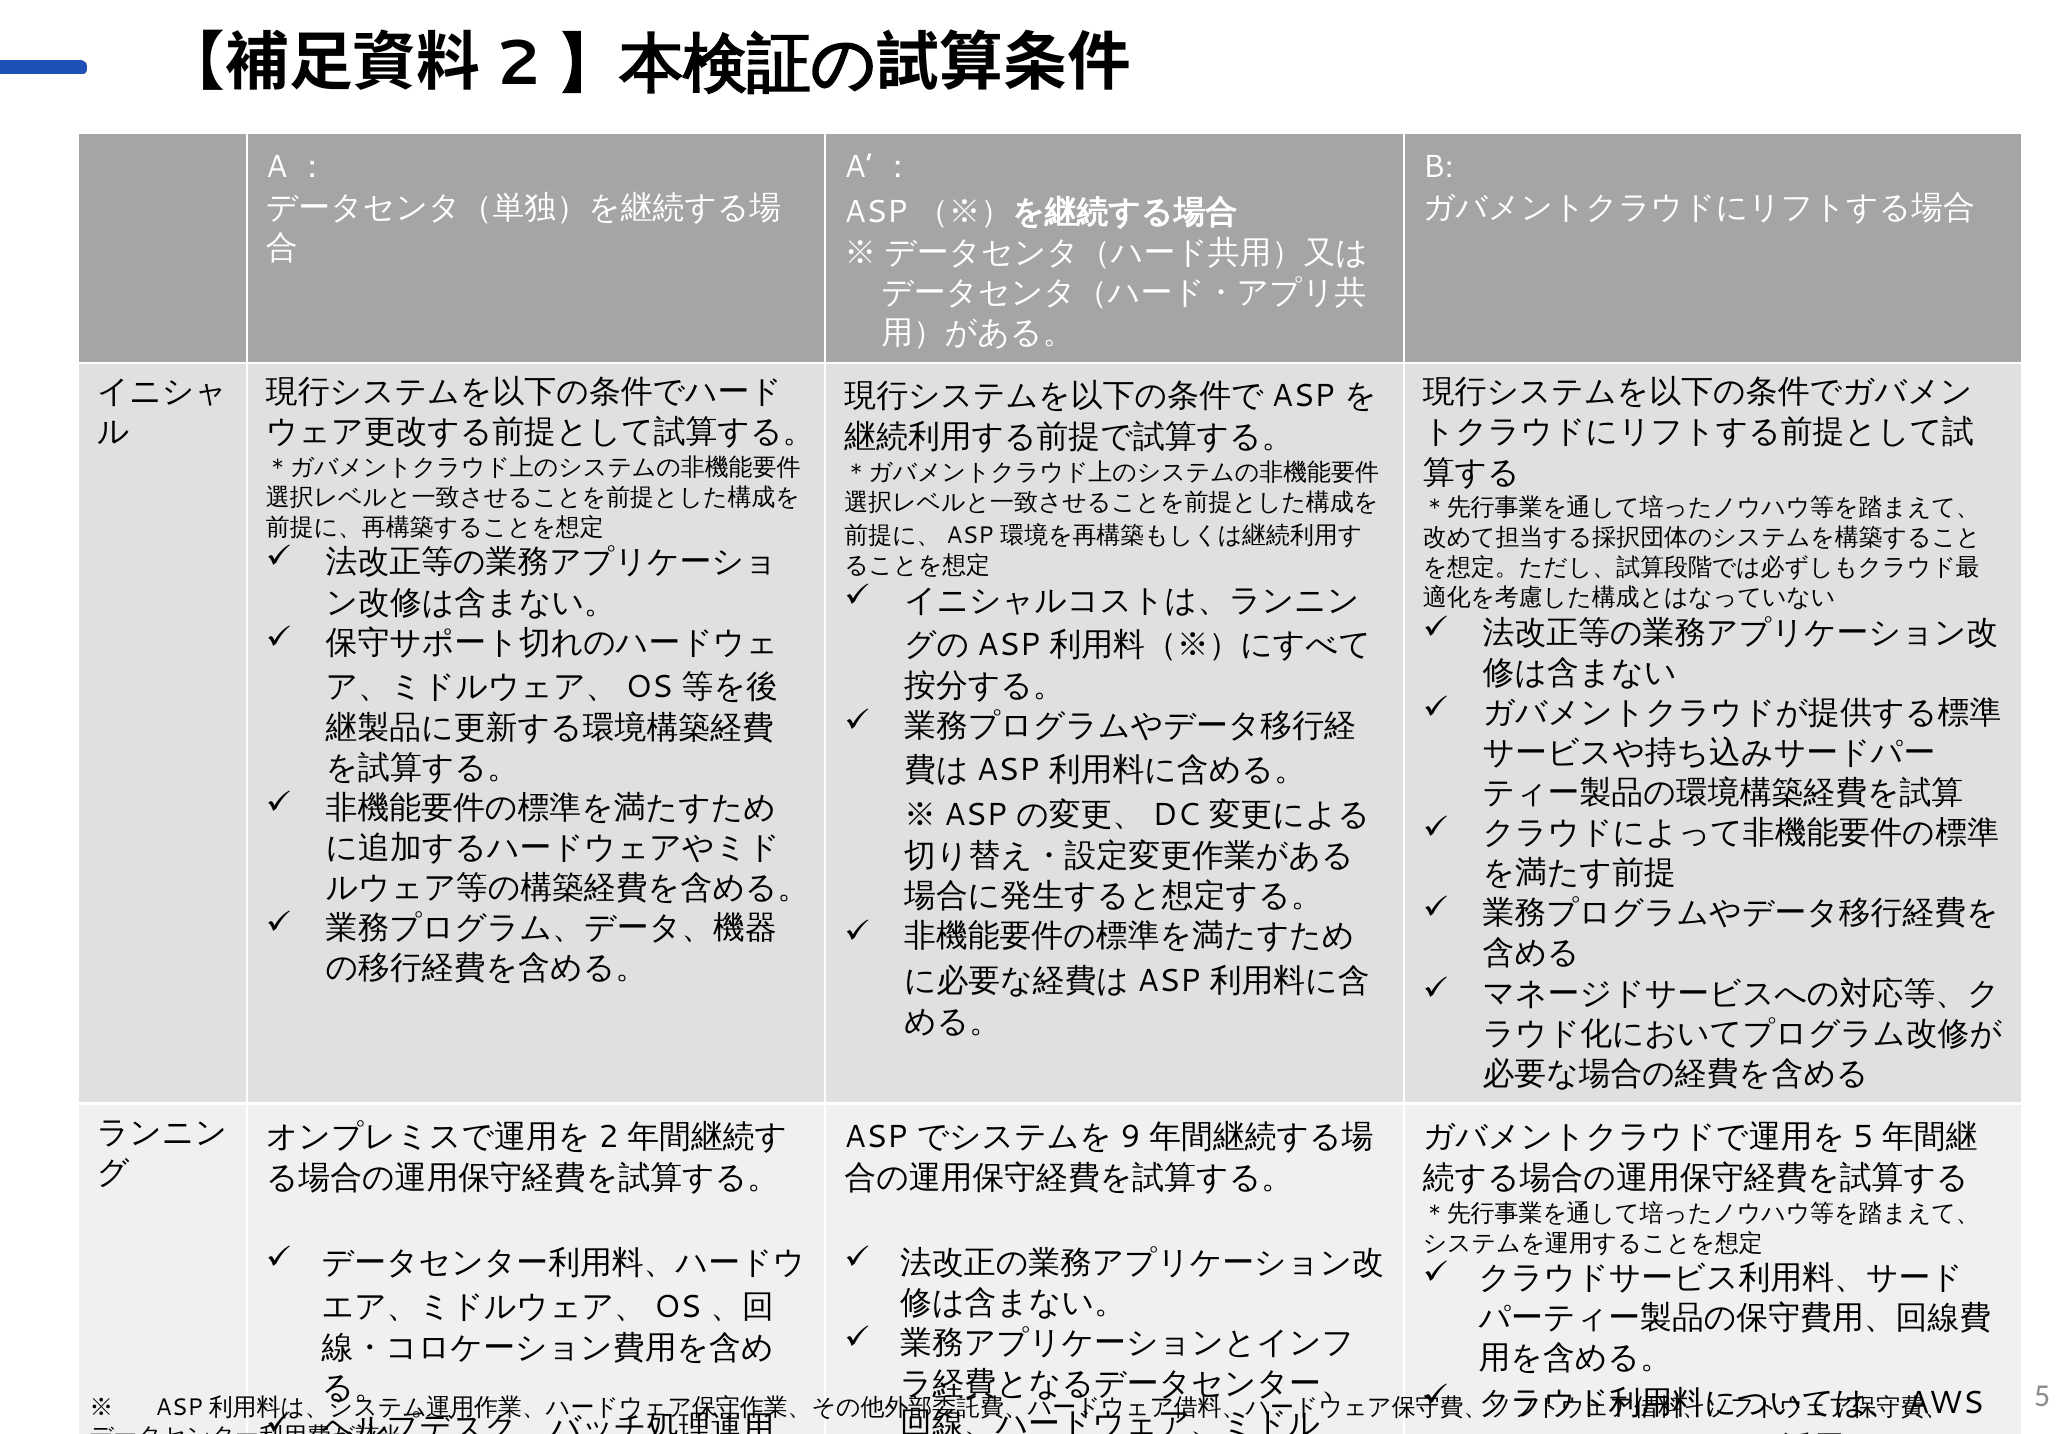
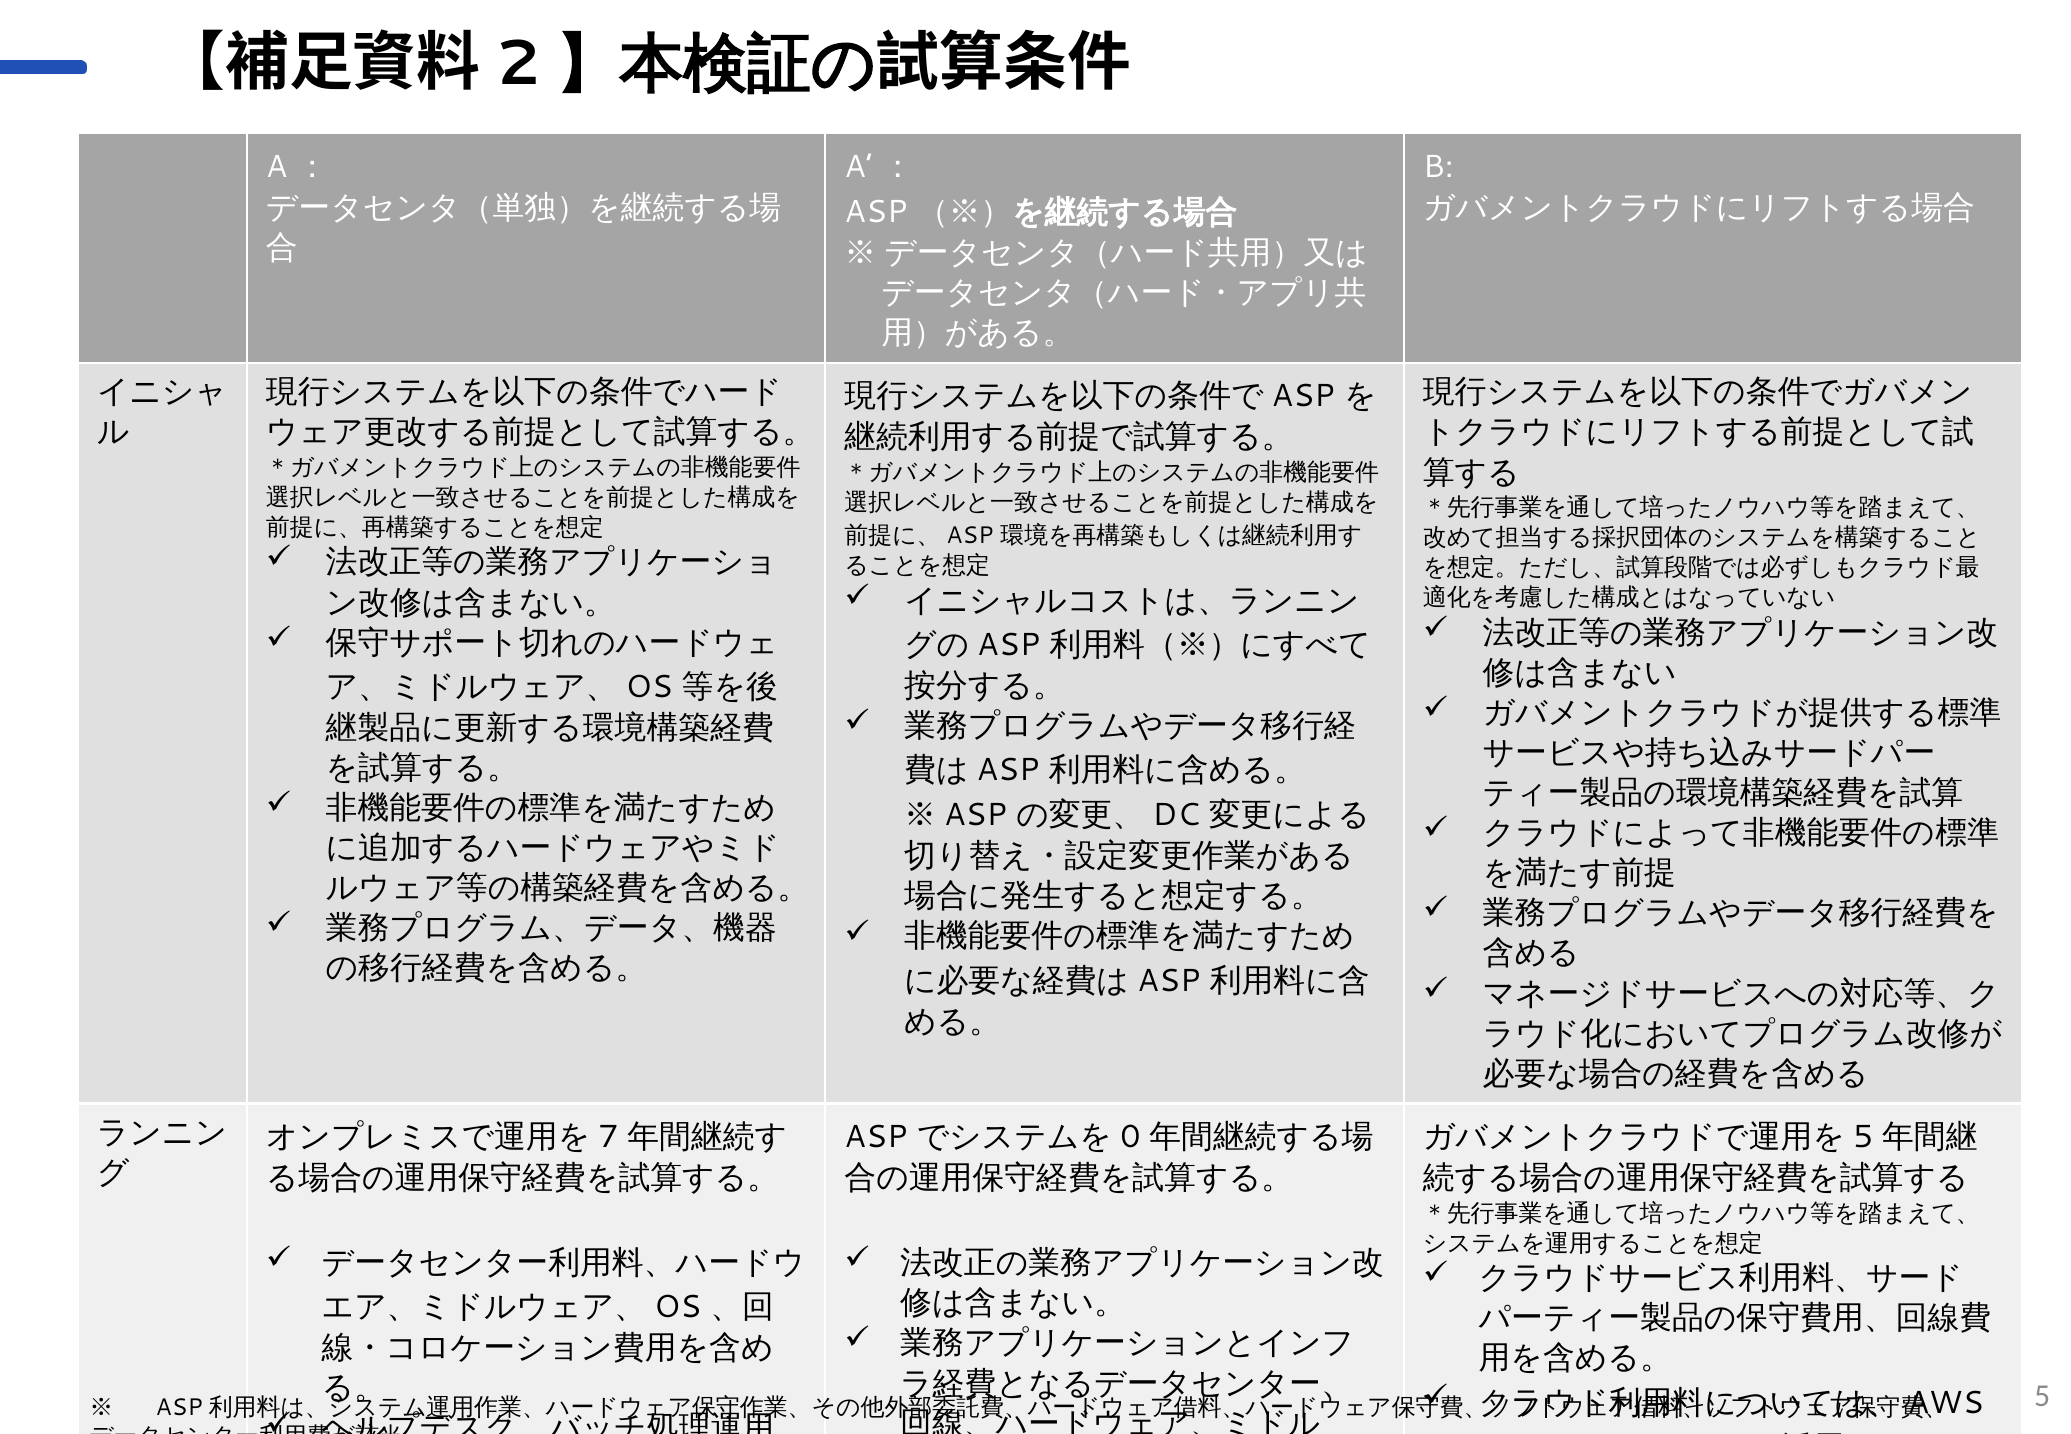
9: 9 -> 0
2: 2 -> 7
